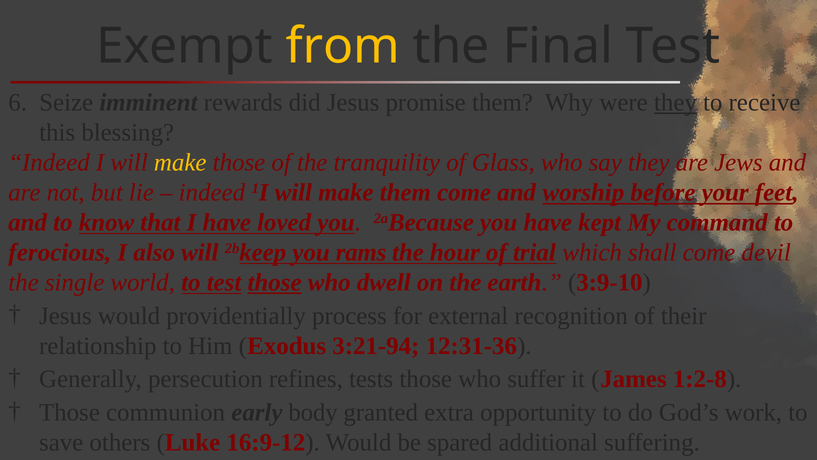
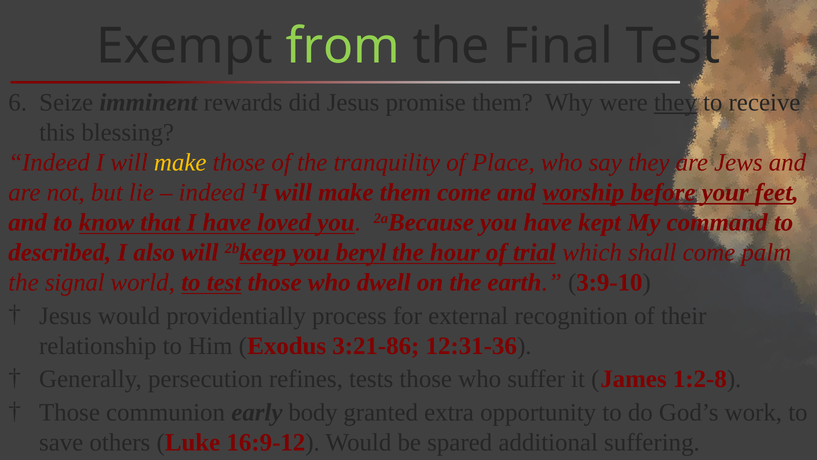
from colour: yellow -> light green
Glass: Glass -> Place
ferocious: ferocious -> described
rams: rams -> beryl
devil: devil -> palm
single: single -> signal
those at (275, 282) underline: present -> none
3:21-94: 3:21-94 -> 3:21-86
